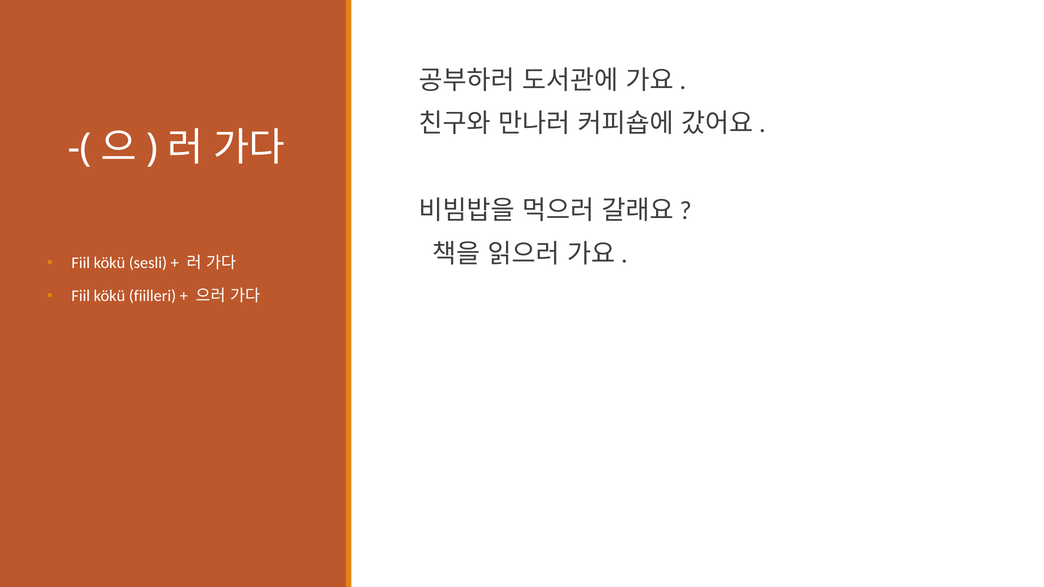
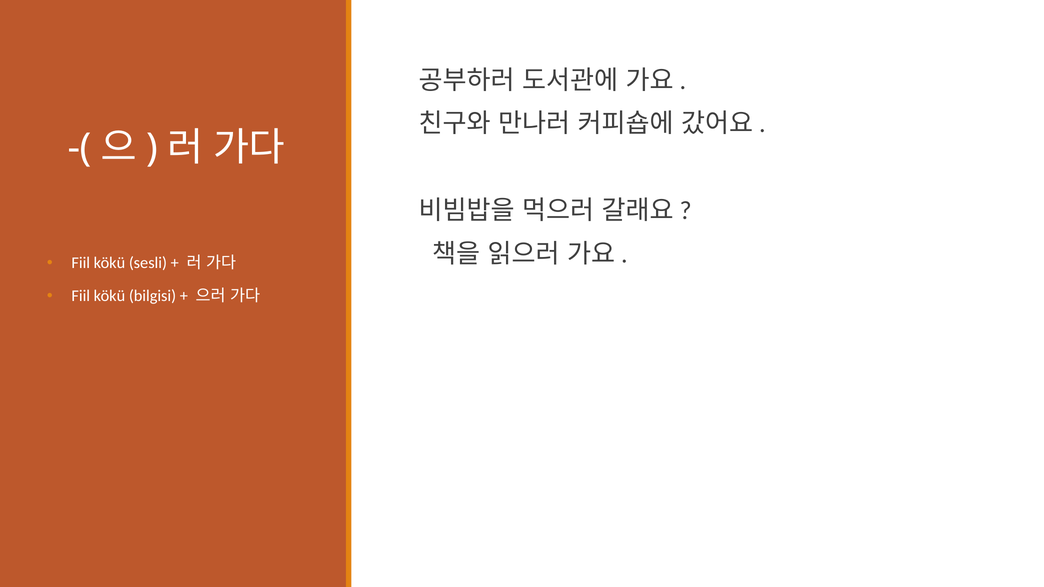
fiilleri: fiilleri -> bilgisi
